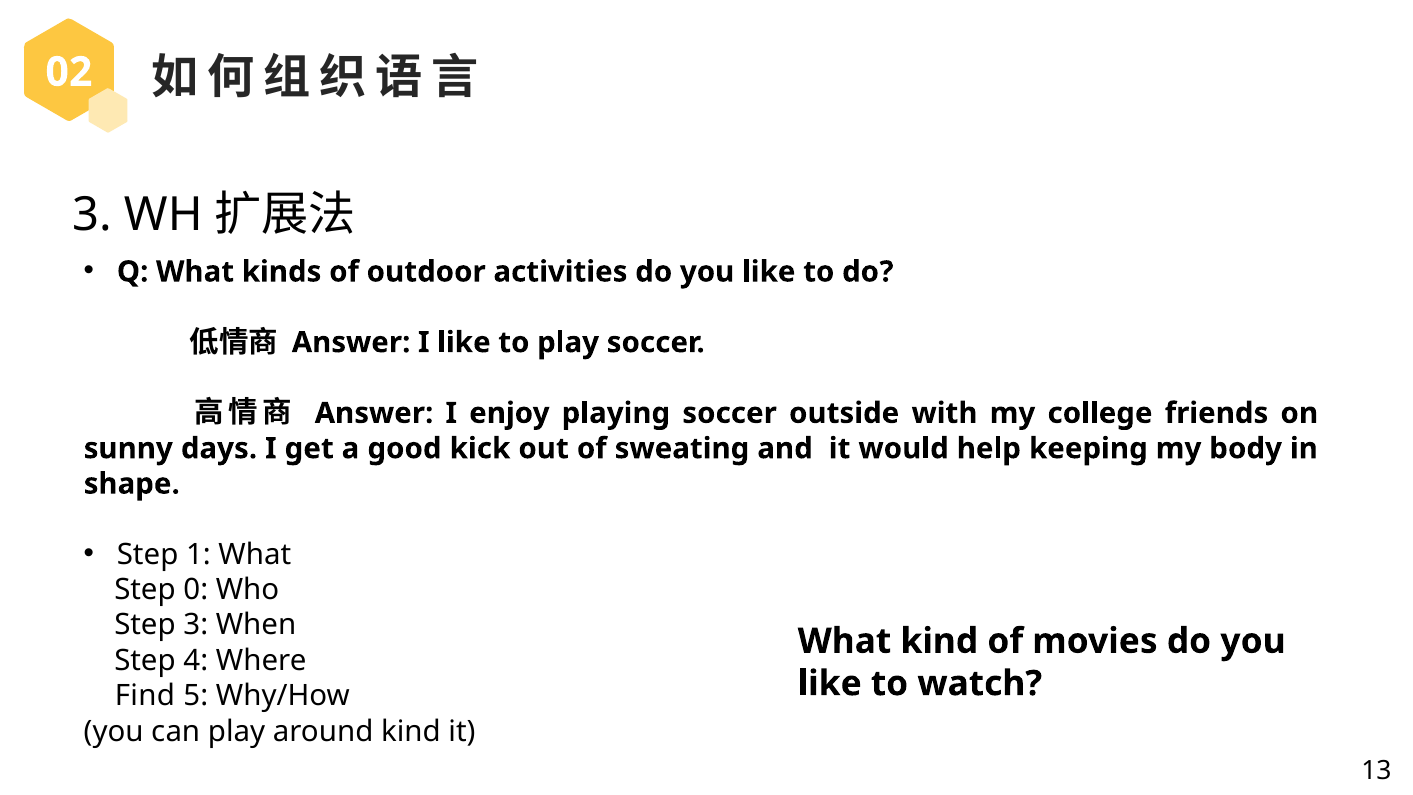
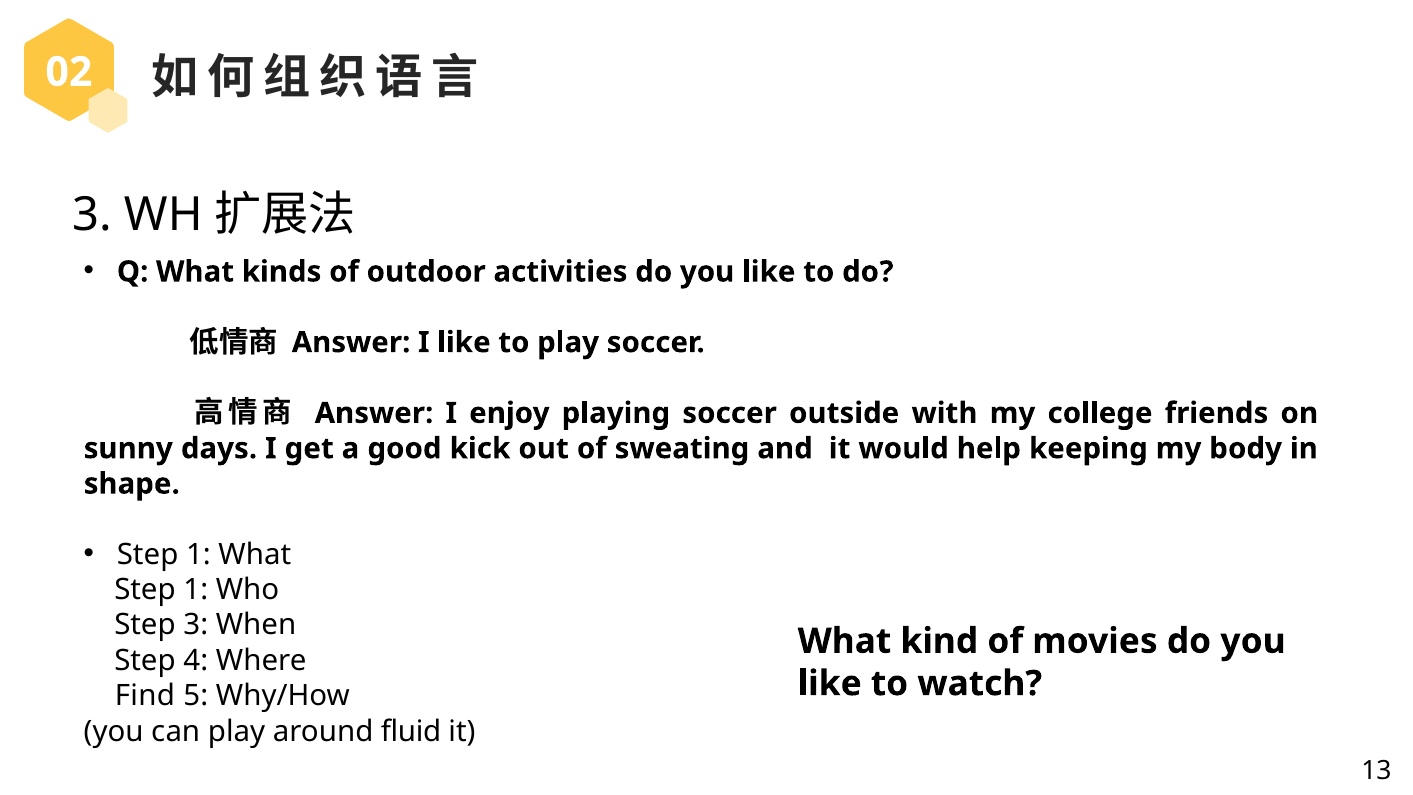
0 at (196, 590): 0 -> 1
around kind: kind -> fluid
